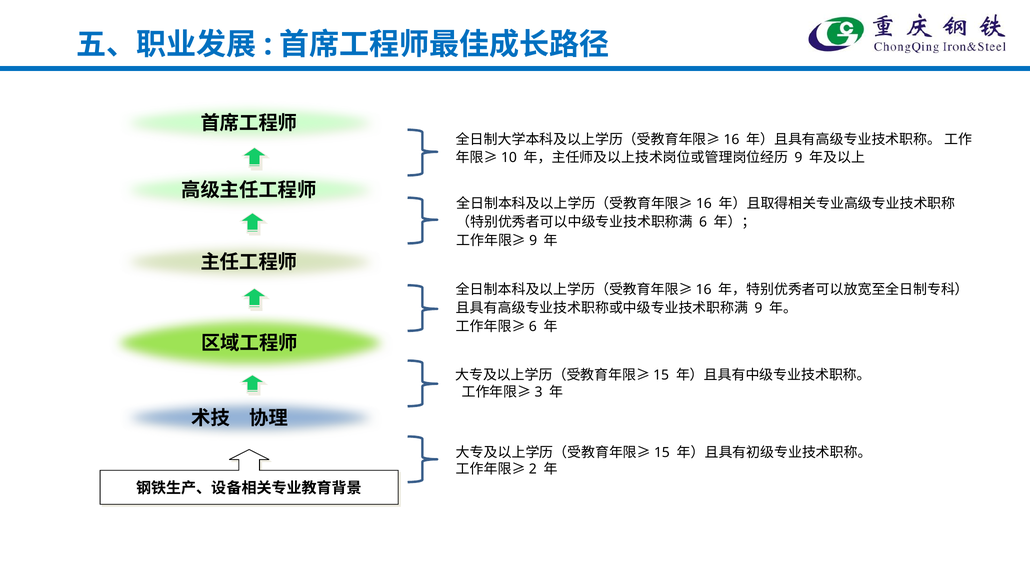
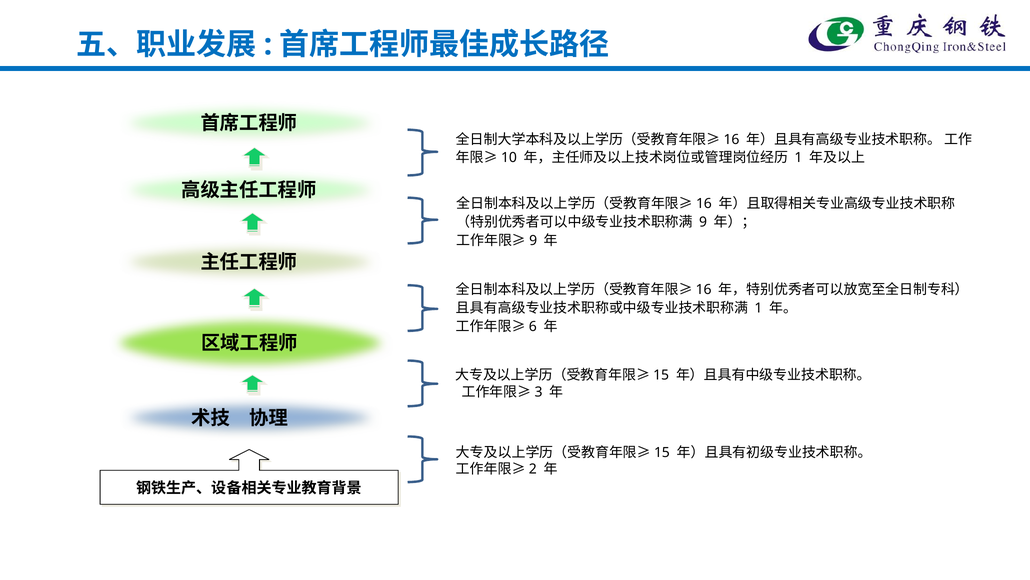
9 at (798, 158): 9 -> 1
6: 6 -> 9
9 at (758, 308): 9 -> 1
